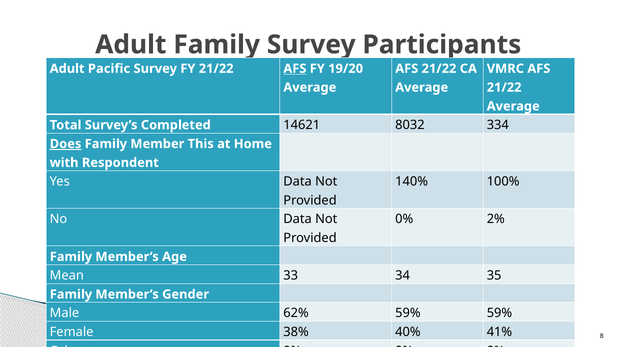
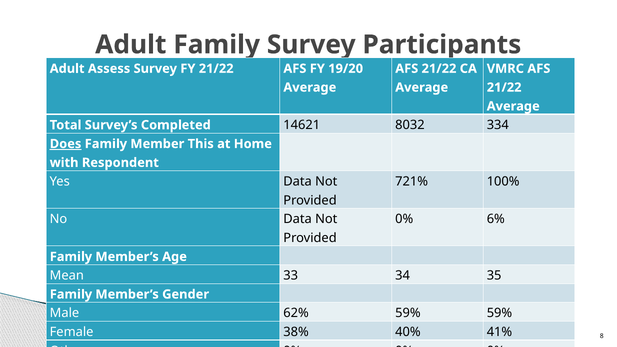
Pacific: Pacific -> Assess
AFS at (295, 69) underline: present -> none
140%: 140% -> 721%
2%: 2% -> 6%
